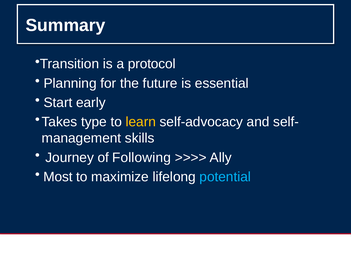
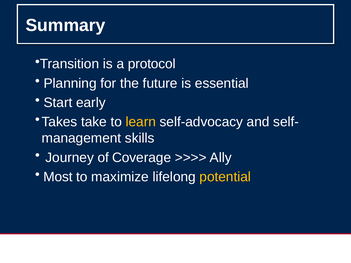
type: type -> take
Following: Following -> Coverage
potential colour: light blue -> yellow
